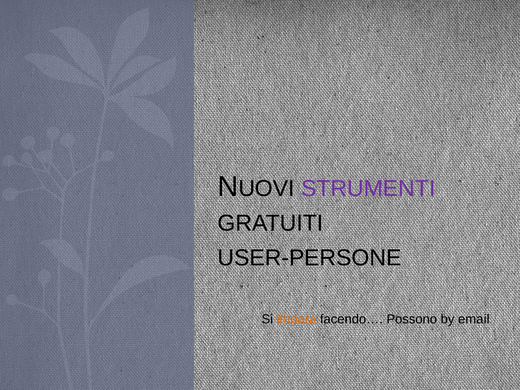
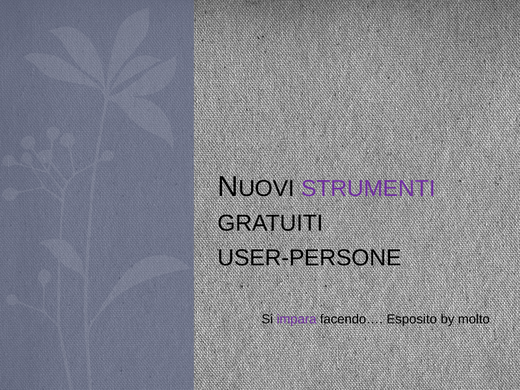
impara colour: orange -> purple
Possono: Possono -> Esposito
email: email -> molto
